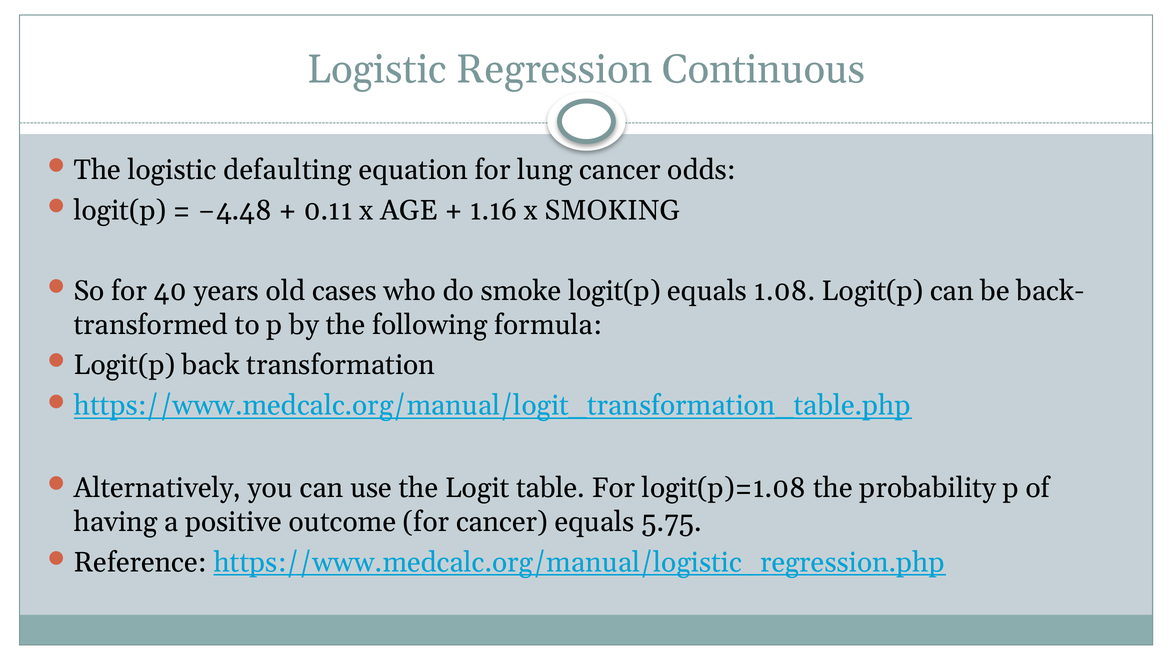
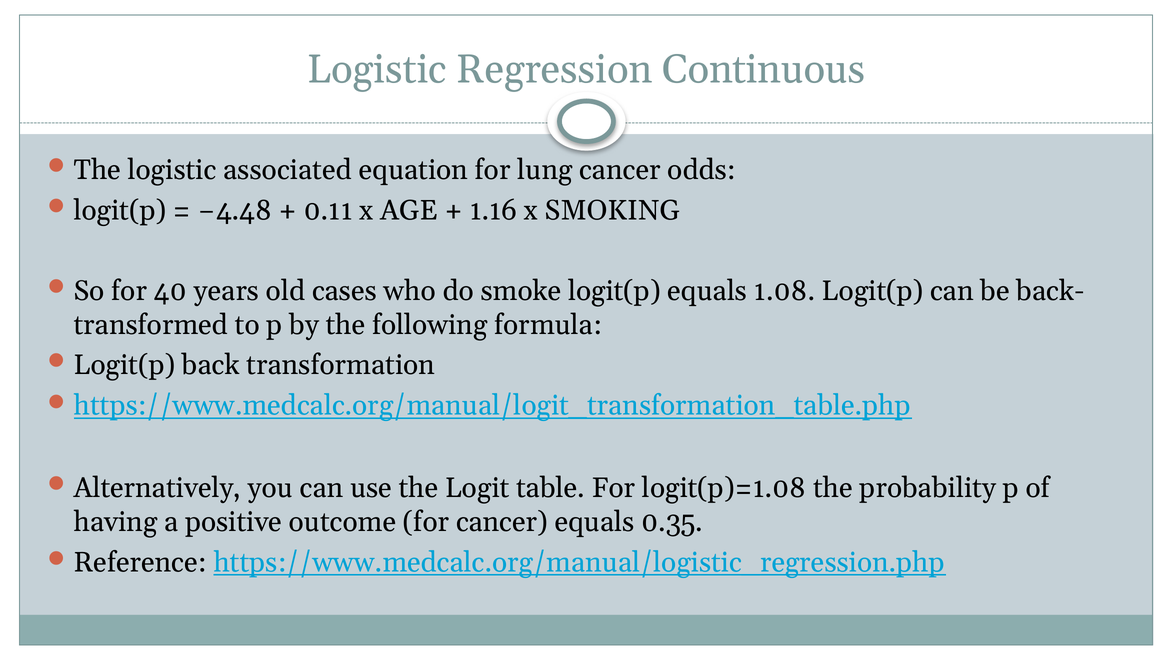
defaulting: defaulting -> associated
5.75: 5.75 -> 0.35
